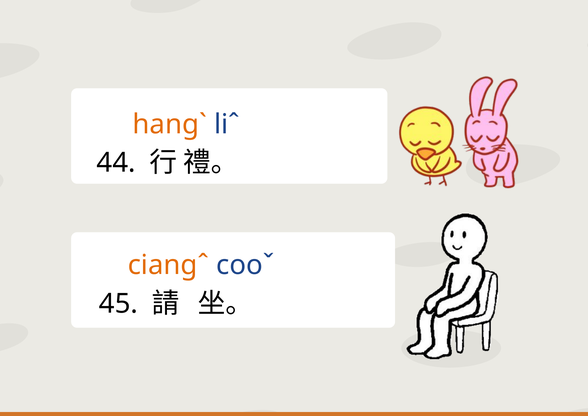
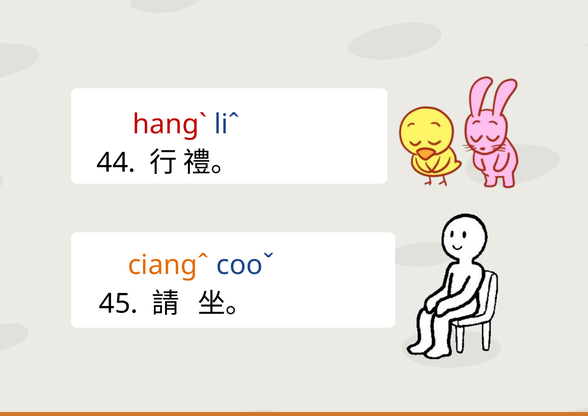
hangˋ colour: orange -> red
